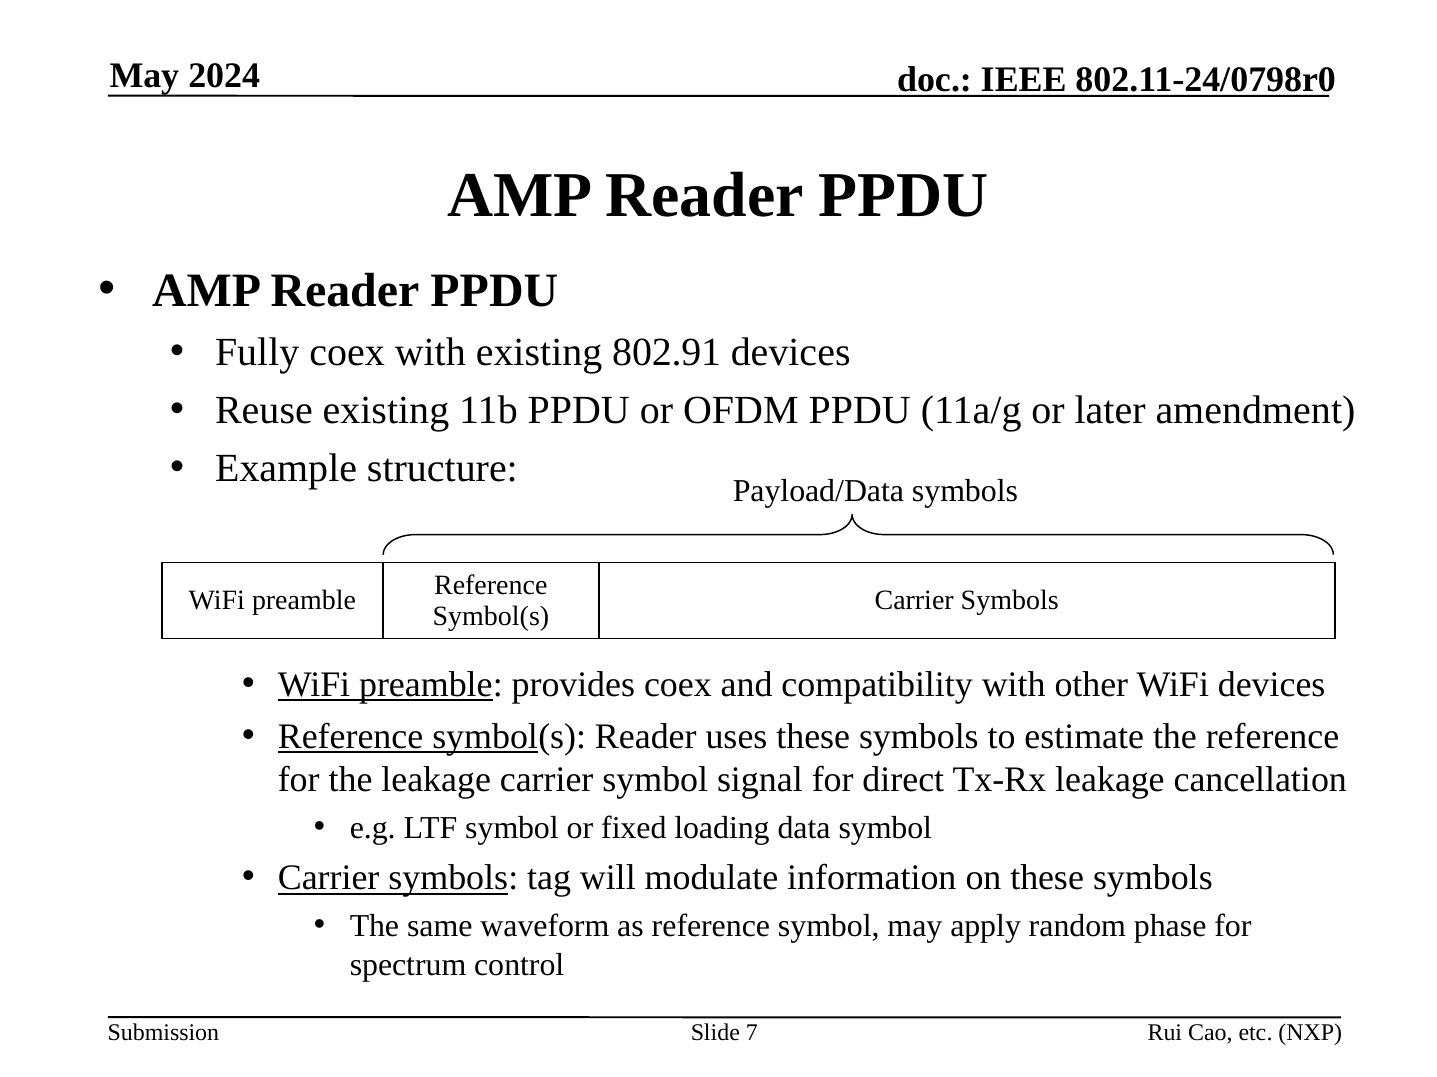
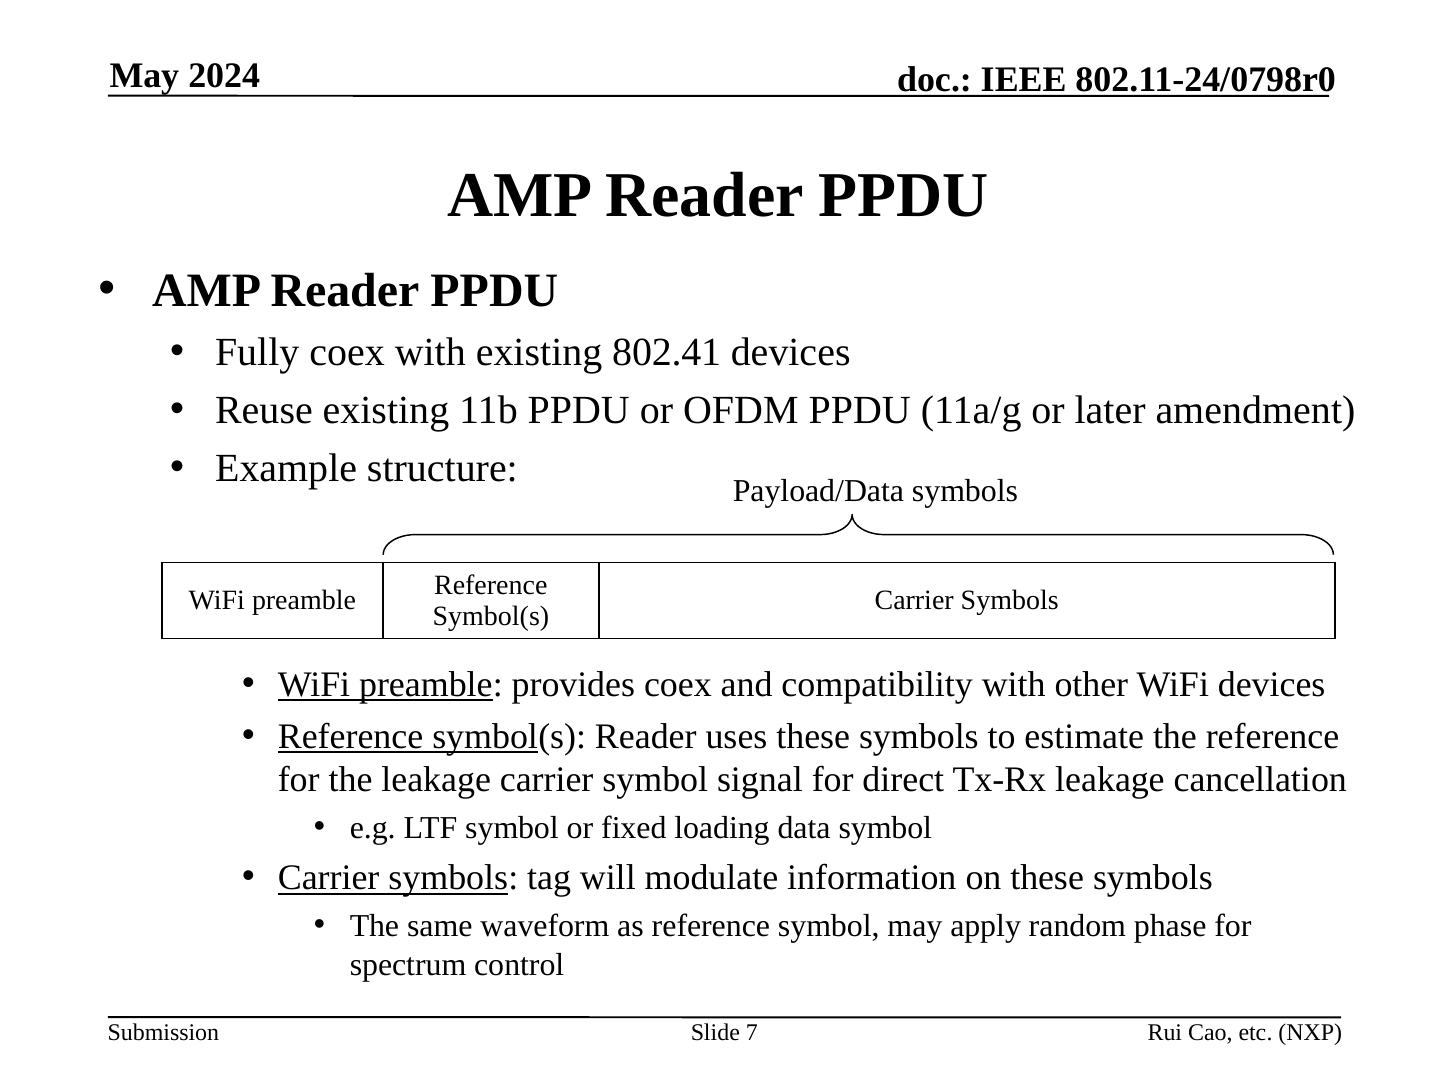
802.91: 802.91 -> 802.41
